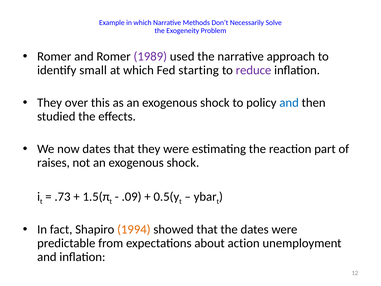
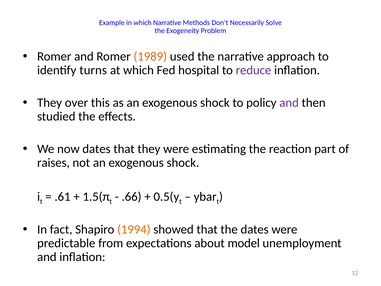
1989 colour: purple -> orange
small: small -> turns
starting: starting -> hospital
and at (289, 103) colour: blue -> purple
.73: .73 -> .61
.09: .09 -> .66
action: action -> model
